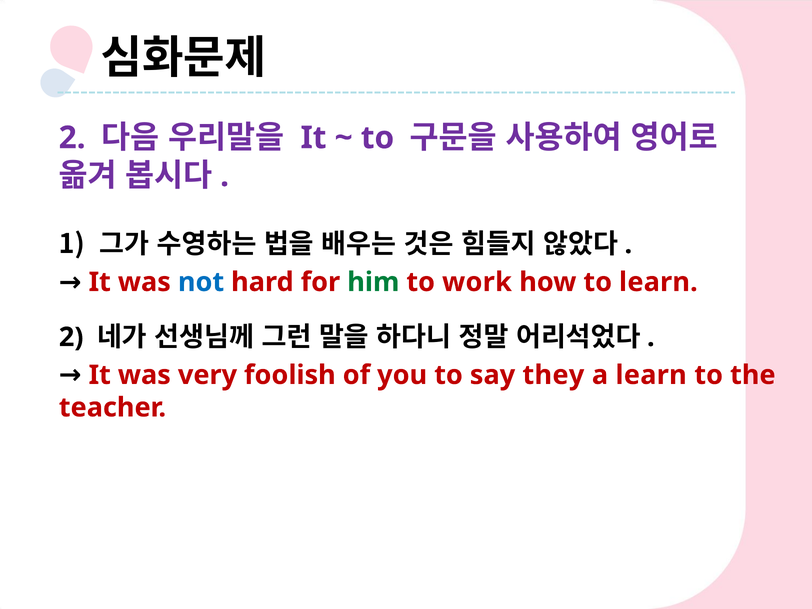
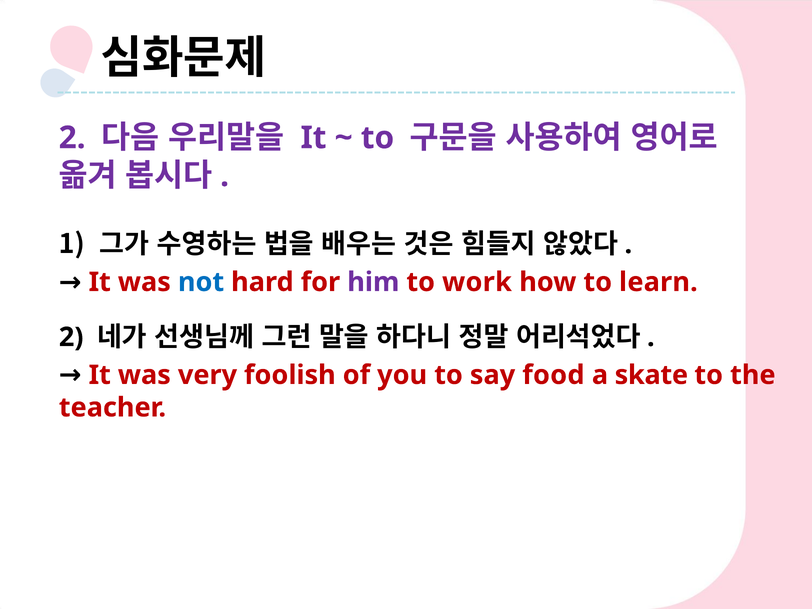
him colour: green -> purple
they: they -> food
a learn: learn -> skate
